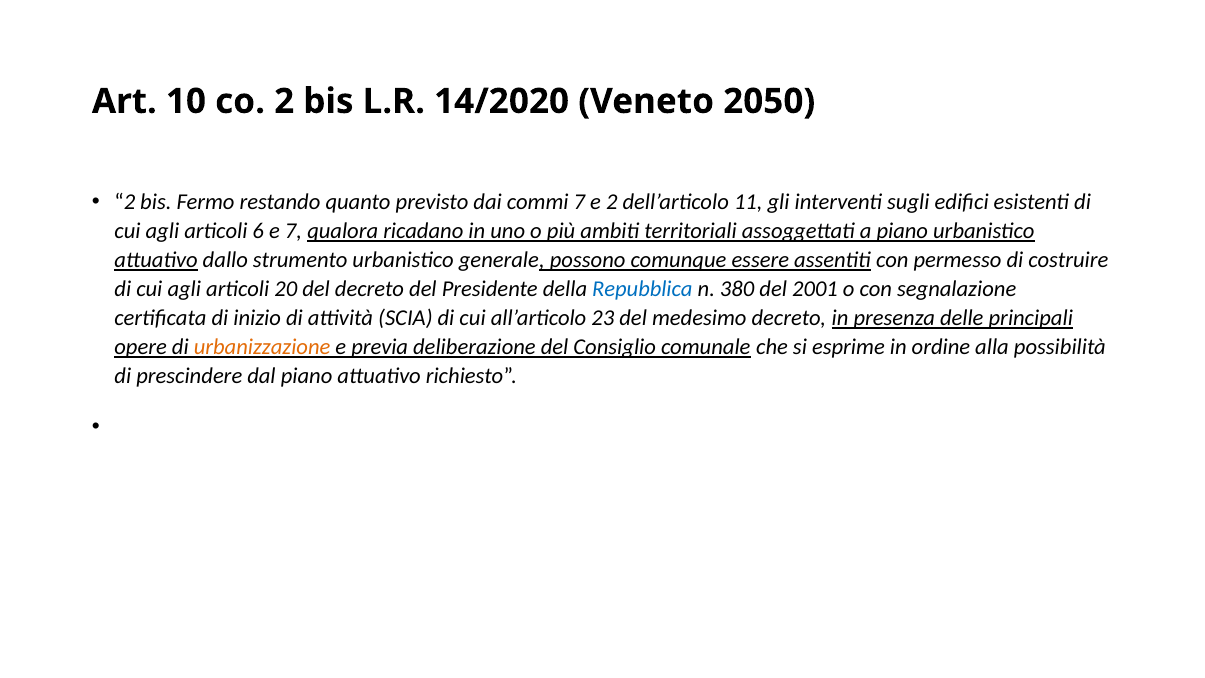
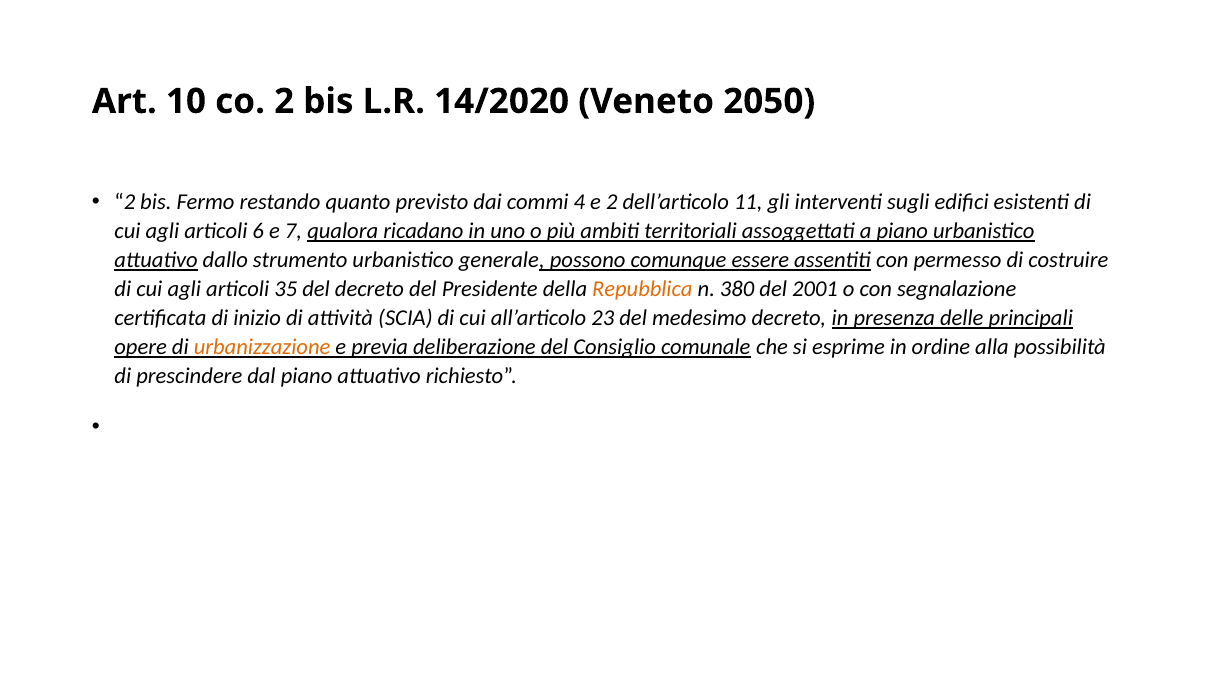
commi 7: 7 -> 4
20: 20 -> 35
Repubblica colour: blue -> orange
